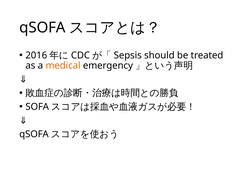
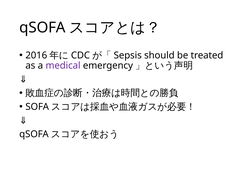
medical colour: orange -> purple
